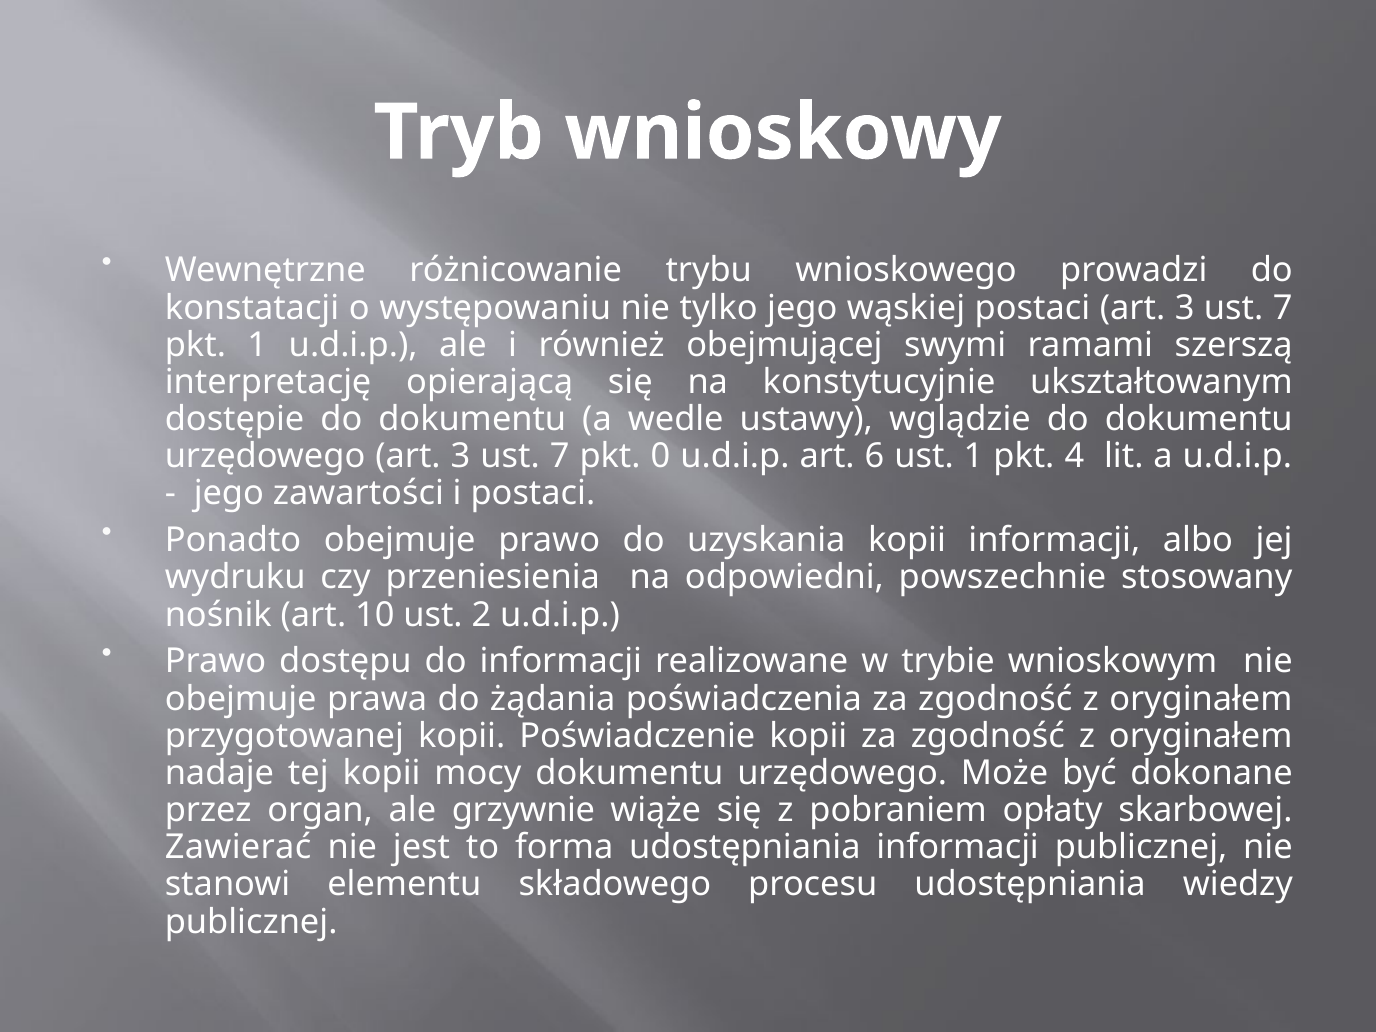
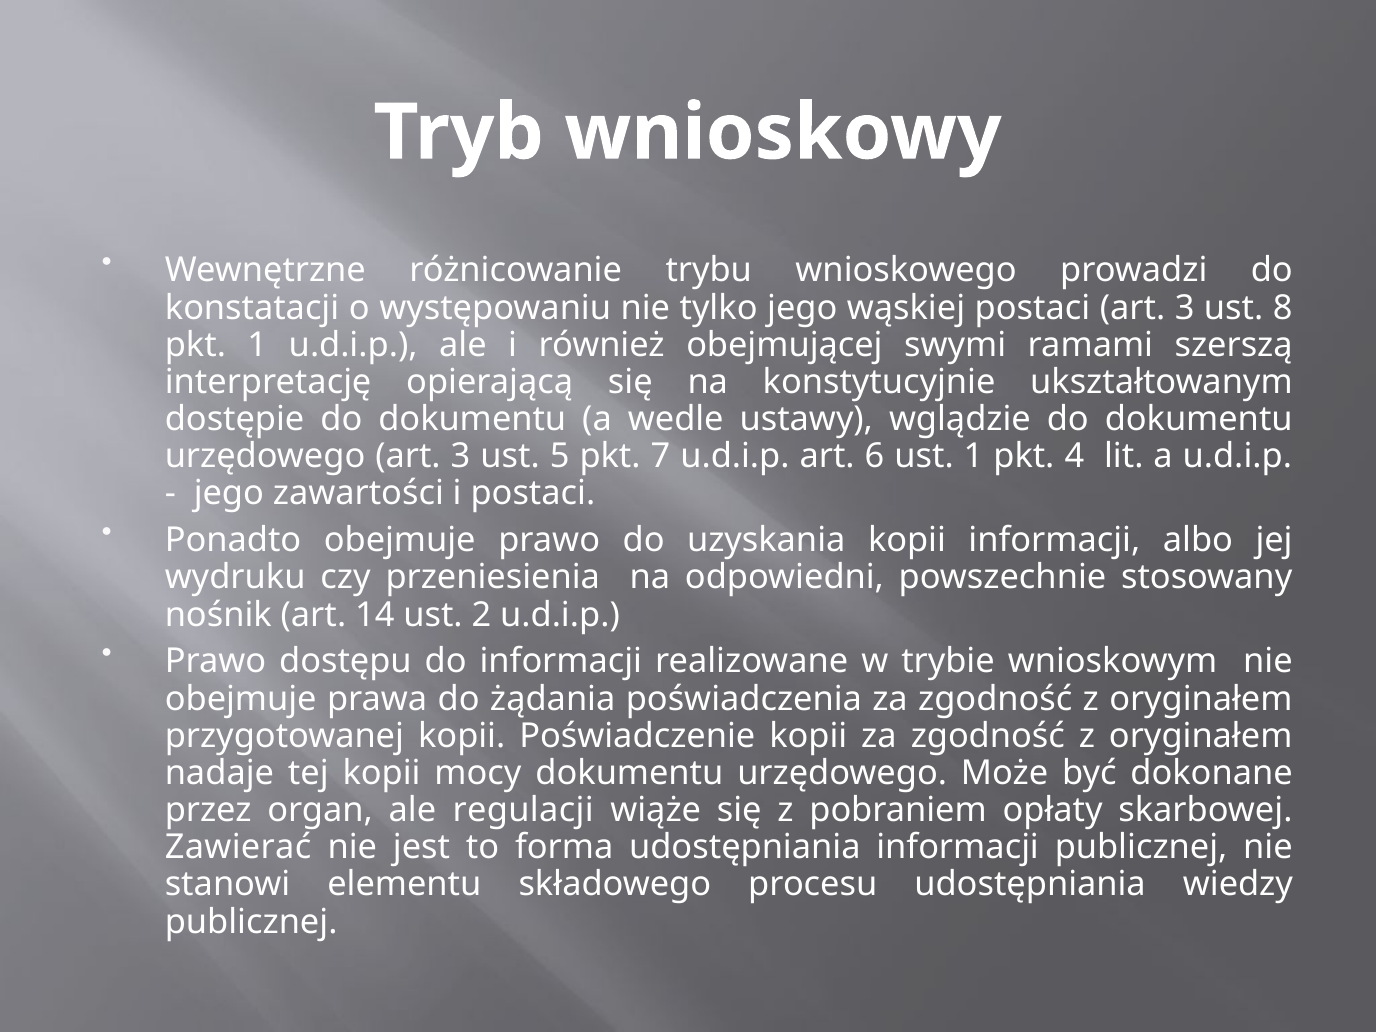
7 at (1283, 308): 7 -> 8
7 at (560, 456): 7 -> 5
0: 0 -> 7
10: 10 -> 14
grzywnie: grzywnie -> regulacji
